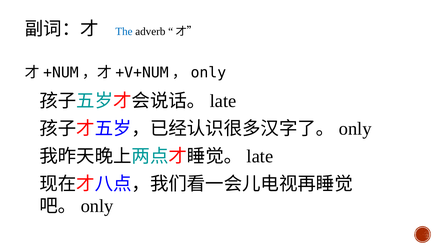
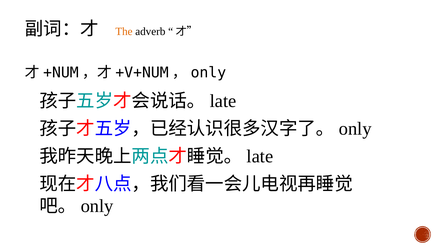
The colour: blue -> orange
